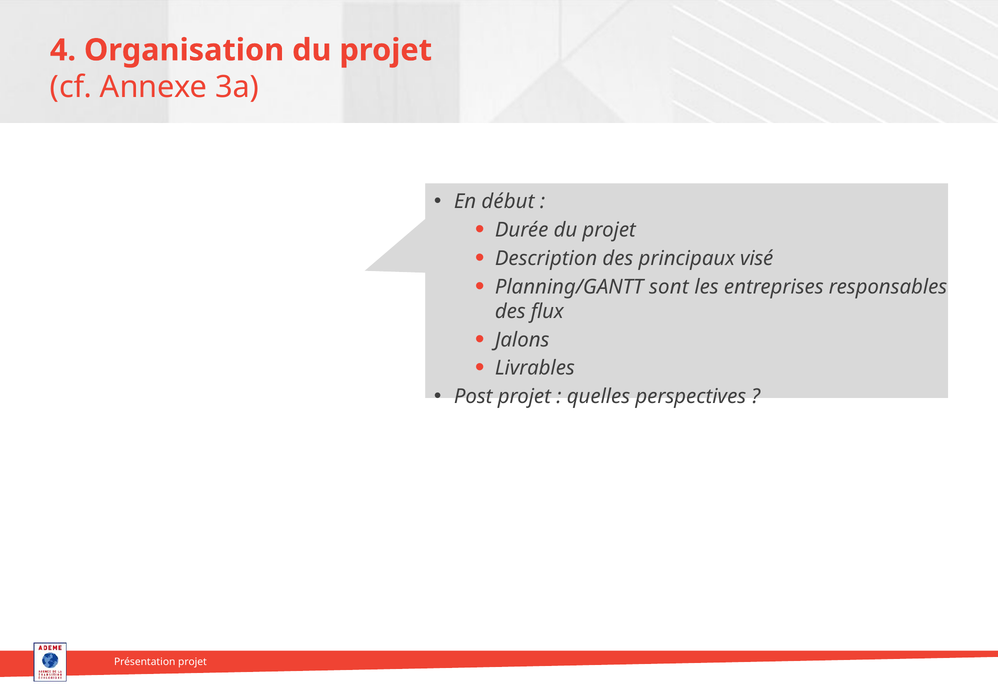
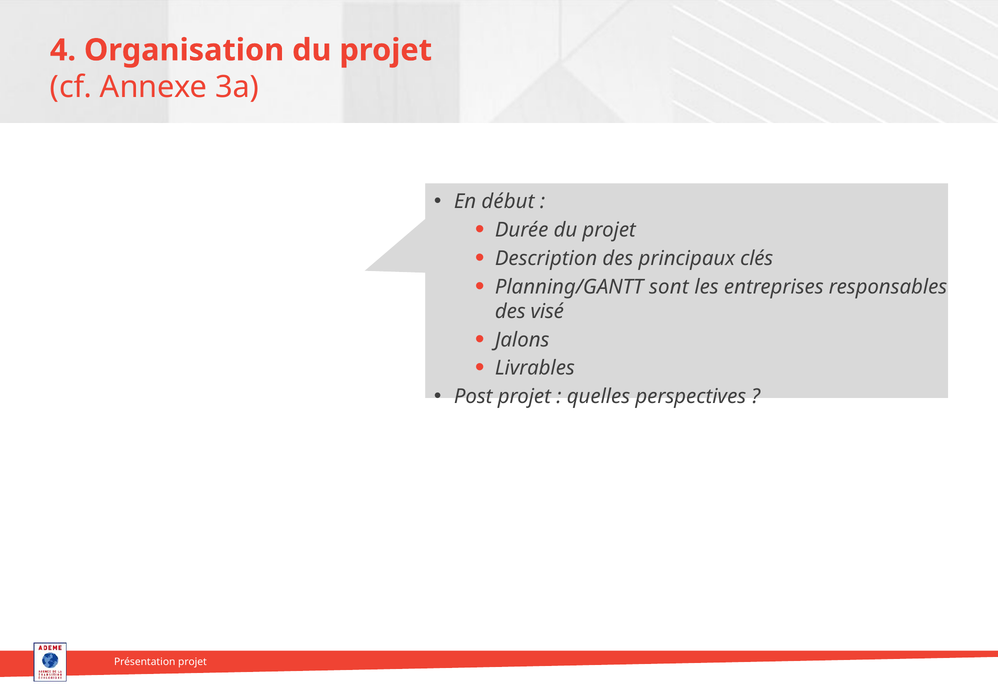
visé: visé -> clés
flux: flux -> visé
